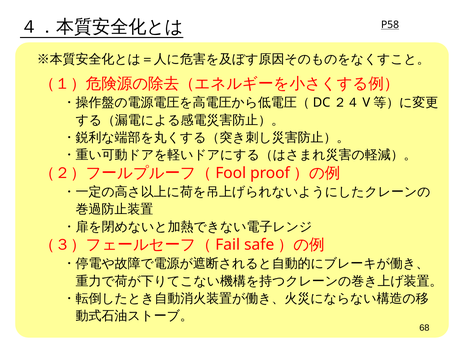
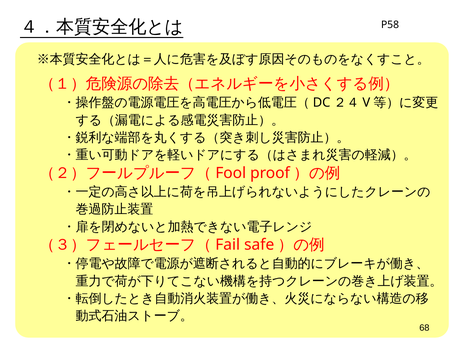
P58 underline: present -> none
